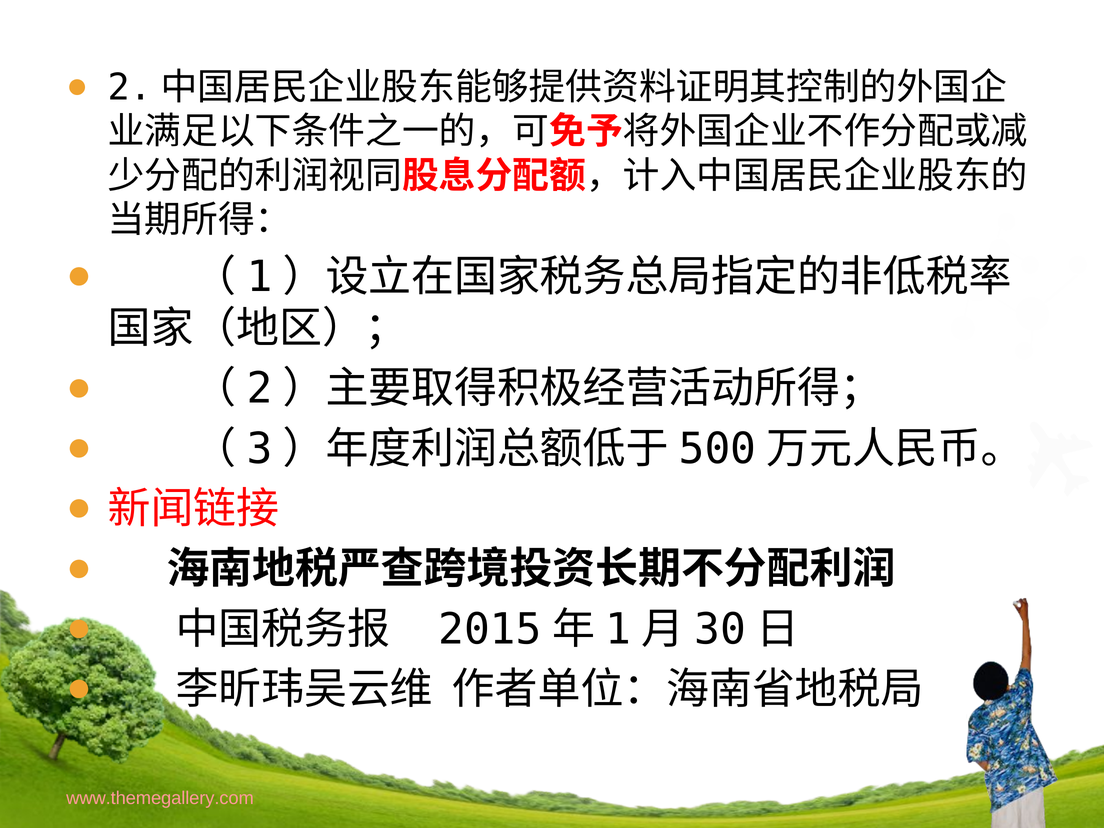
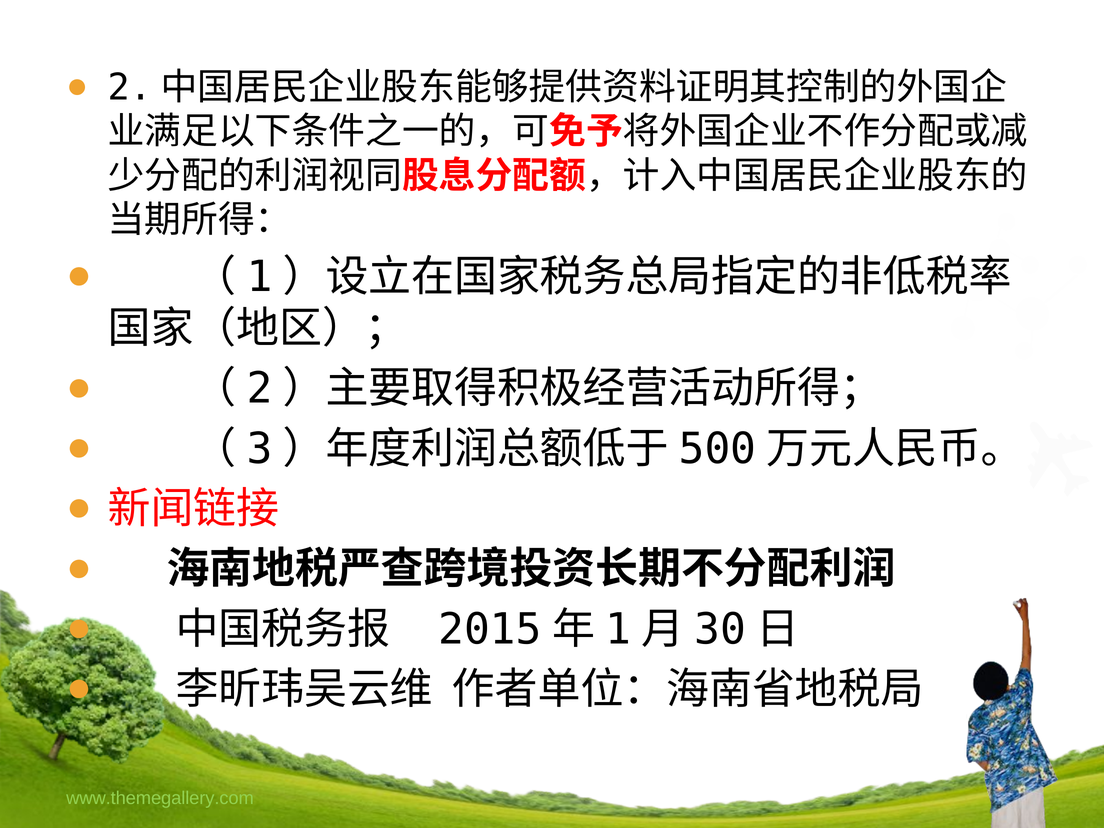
www.themegallery.com colour: pink -> light green
